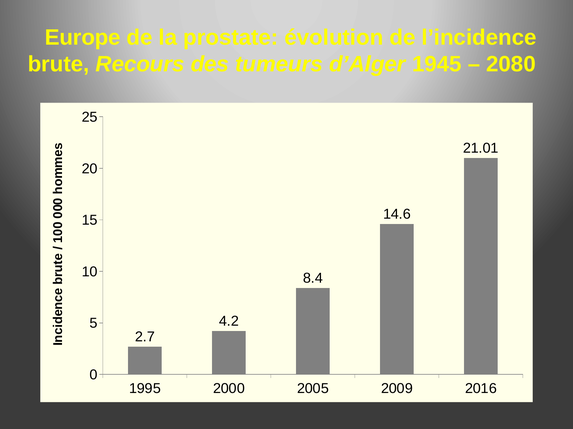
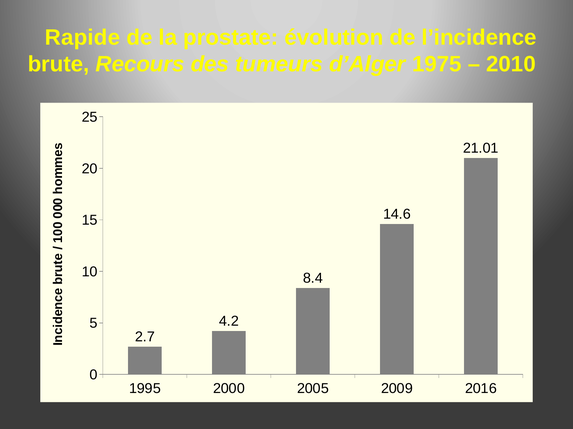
Europe: Europe -> Rapide
1945: 1945 -> 1975
2080: 2080 -> 2010
